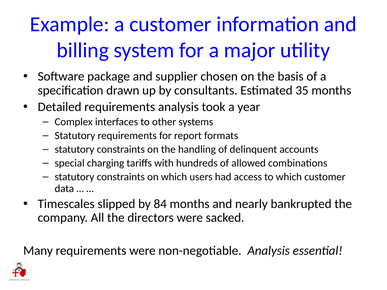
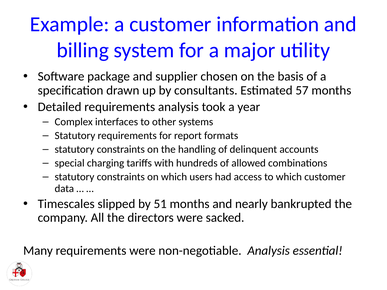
35: 35 -> 57
84: 84 -> 51
